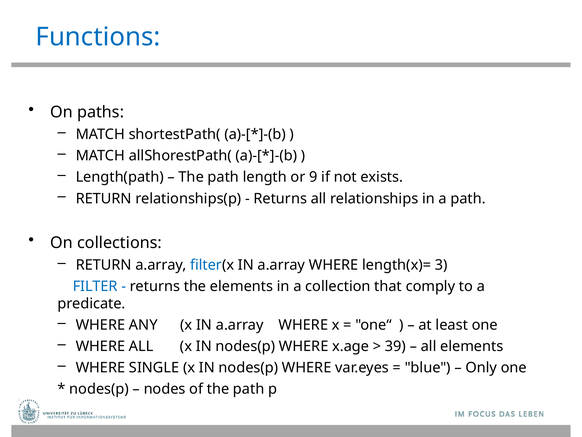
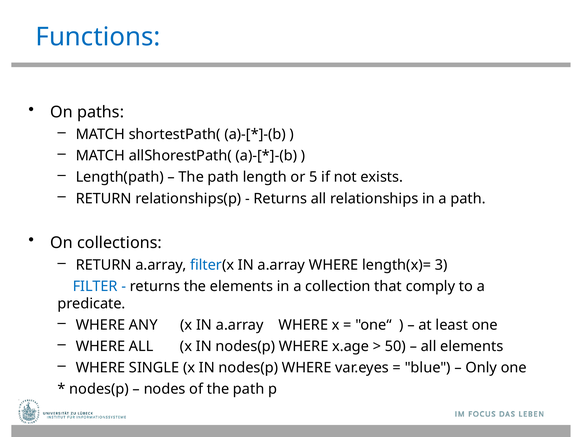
9: 9 -> 5
39: 39 -> 50
